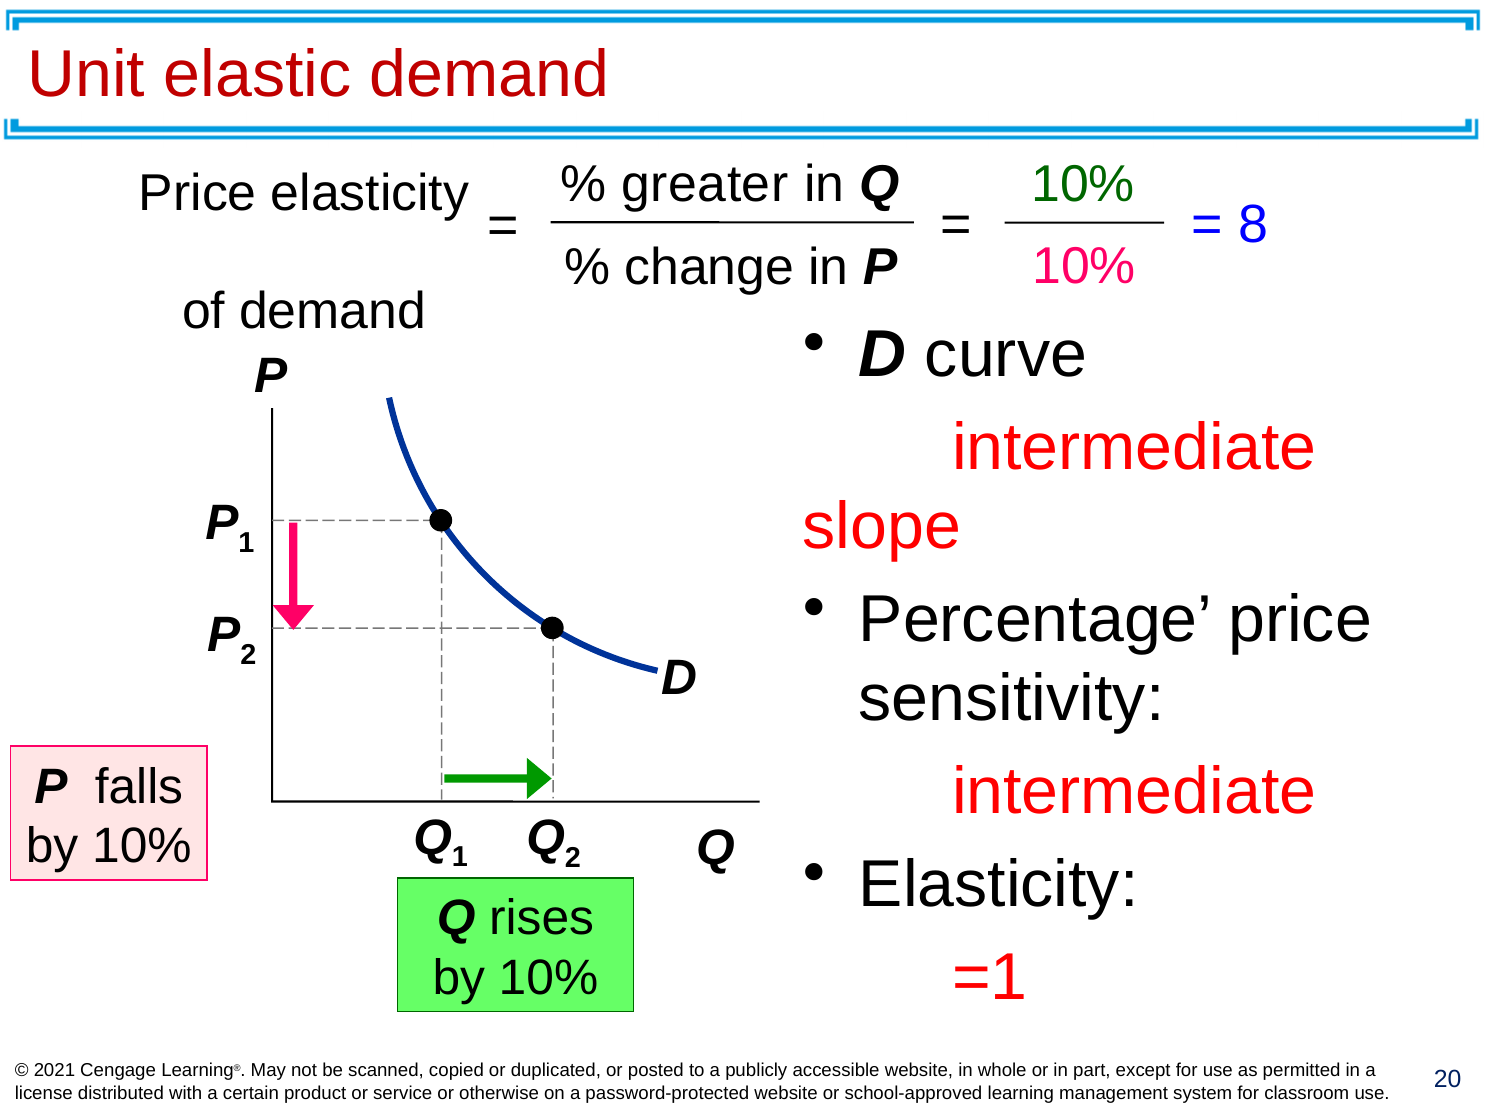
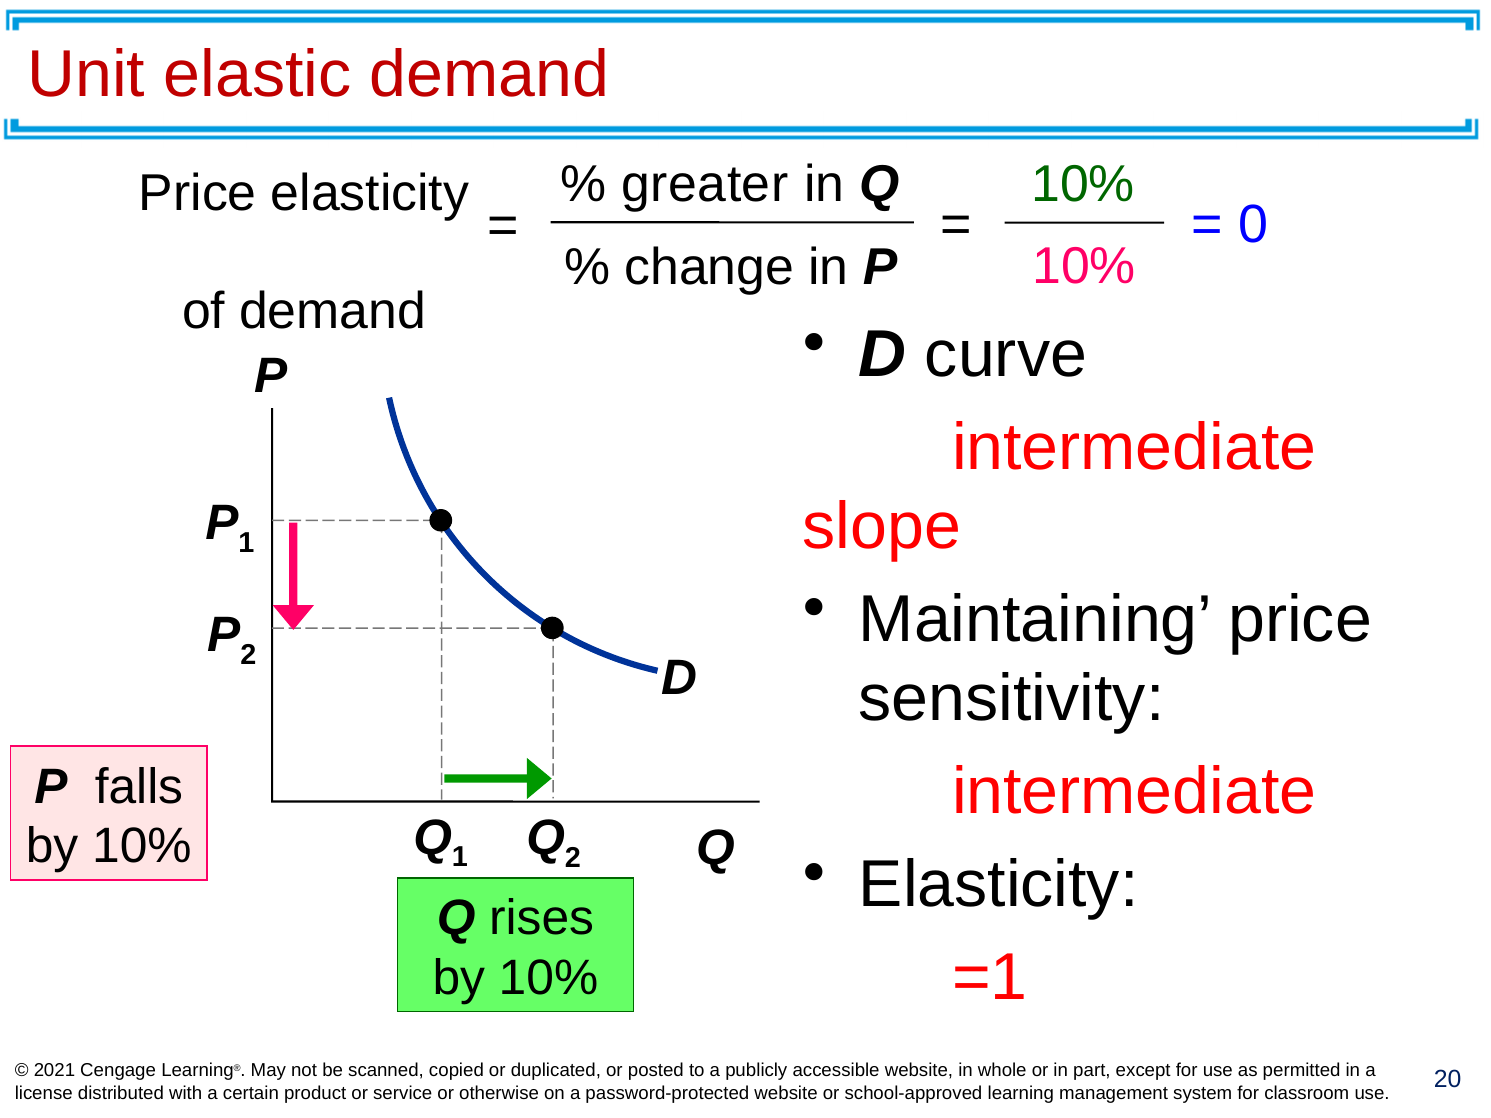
8: 8 -> 0
Percentage: Percentage -> Maintaining
